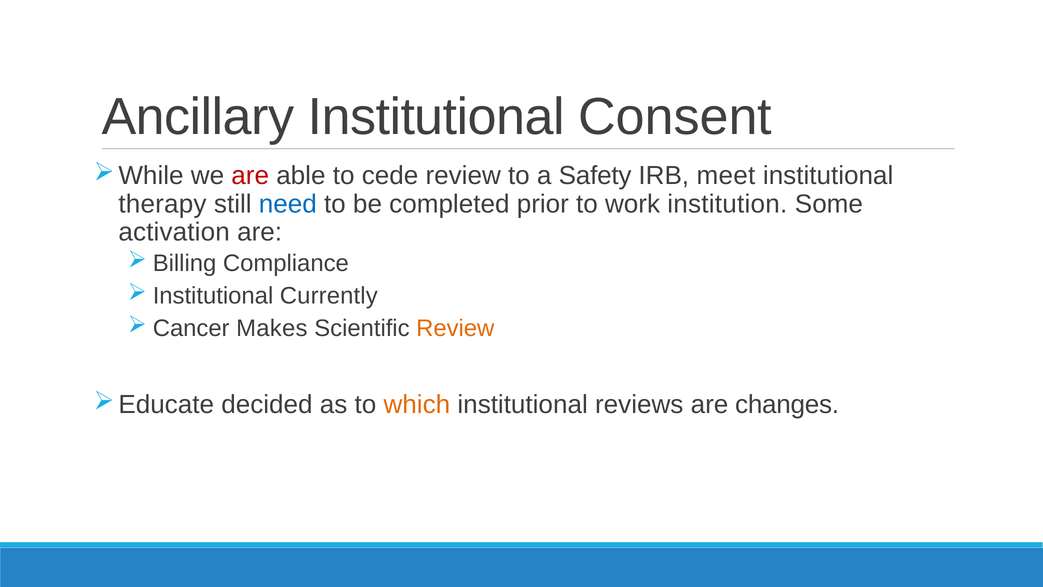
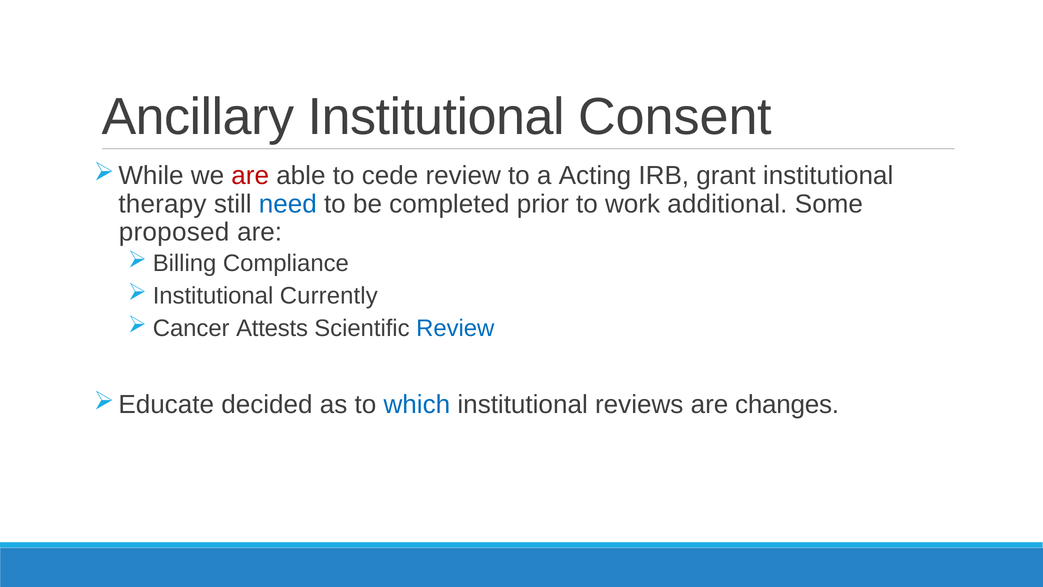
Safety: Safety -> Acting
meet: meet -> grant
institution: institution -> additional
activation: activation -> proposed
Makes: Makes -> Attests
Review at (455, 328) colour: orange -> blue
which colour: orange -> blue
